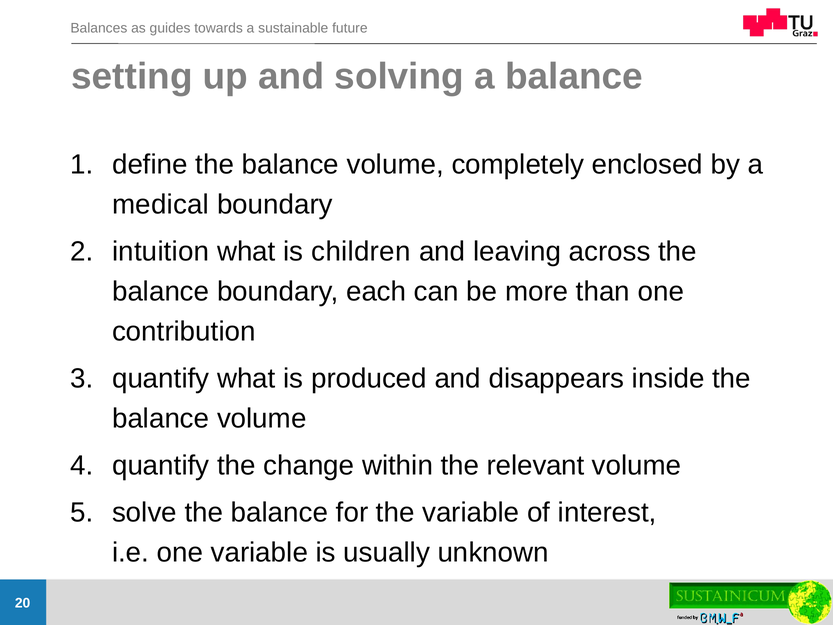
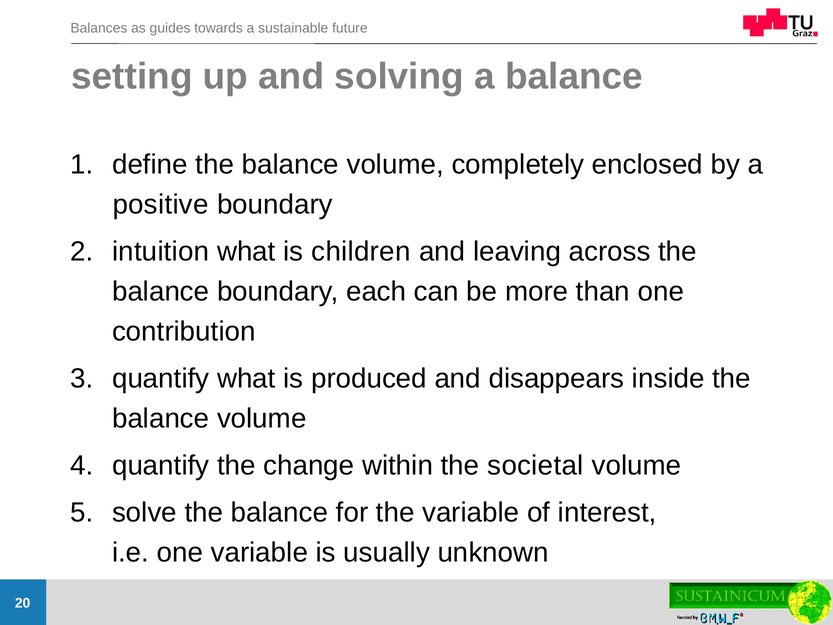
medical: medical -> positive
relevant: relevant -> societal
